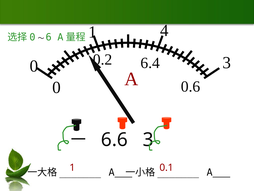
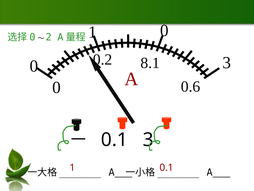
1 4: 4 -> 0
6: 6 -> 2
6.4: 6.4 -> 8.1
6.6 at (114, 139): 6.6 -> 0.1
